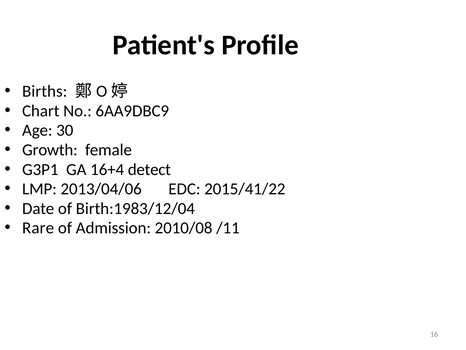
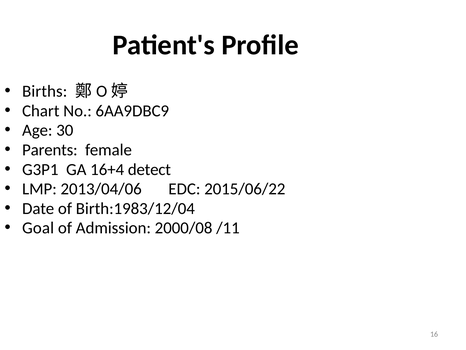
Growth: Growth -> Parents
2015/41/22: 2015/41/22 -> 2015/06/22
Rare: Rare -> Goal
2010/08: 2010/08 -> 2000/08
